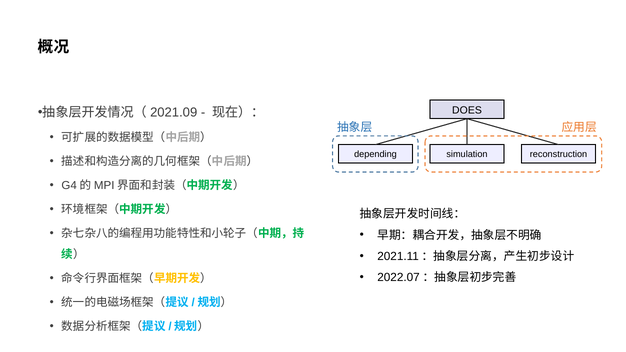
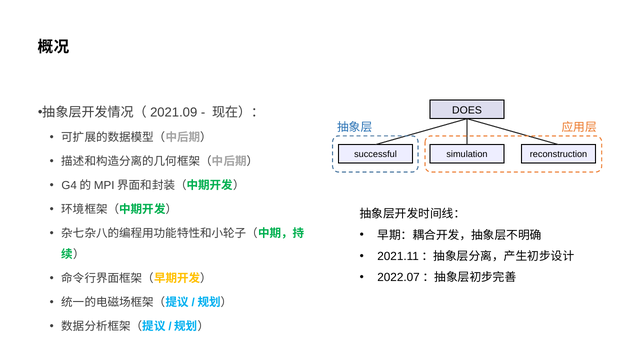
depending: depending -> successful
